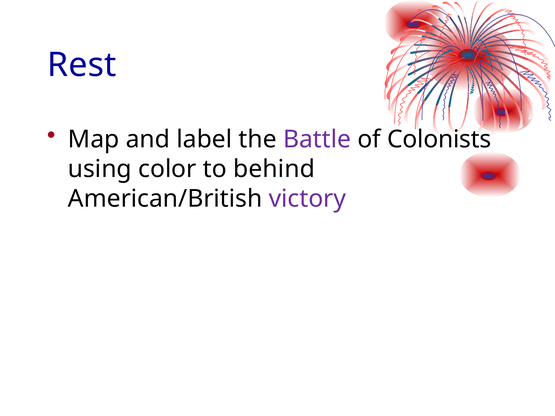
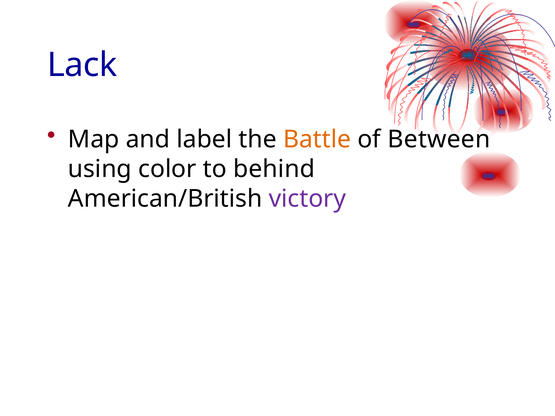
Rest: Rest -> Lack
Battle colour: purple -> orange
Colonists: Colonists -> Between
